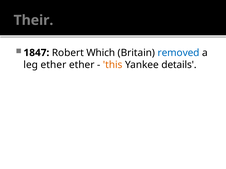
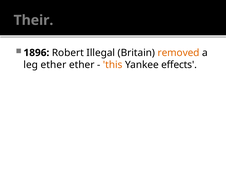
1847: 1847 -> 1896
Which: Which -> Illegal
removed colour: blue -> orange
details: details -> effects
